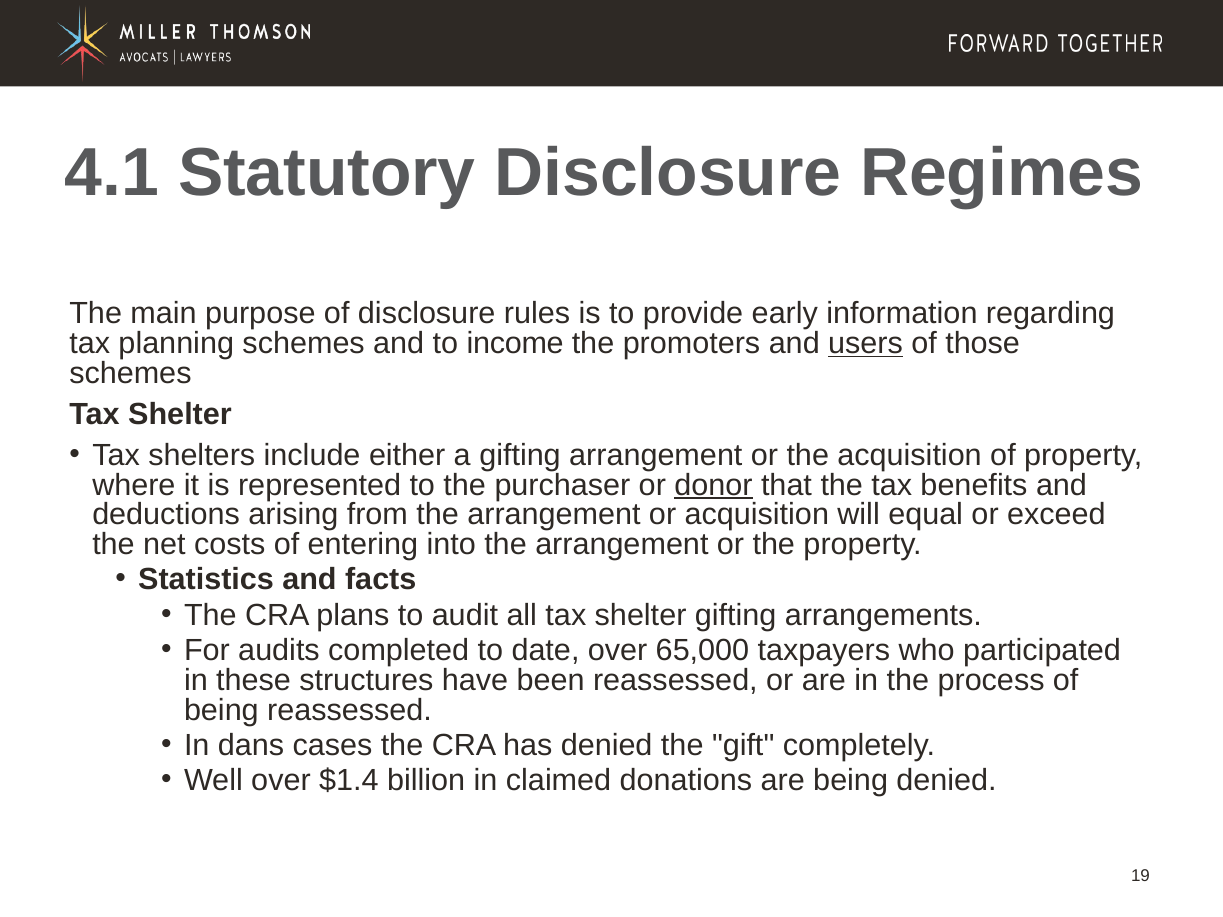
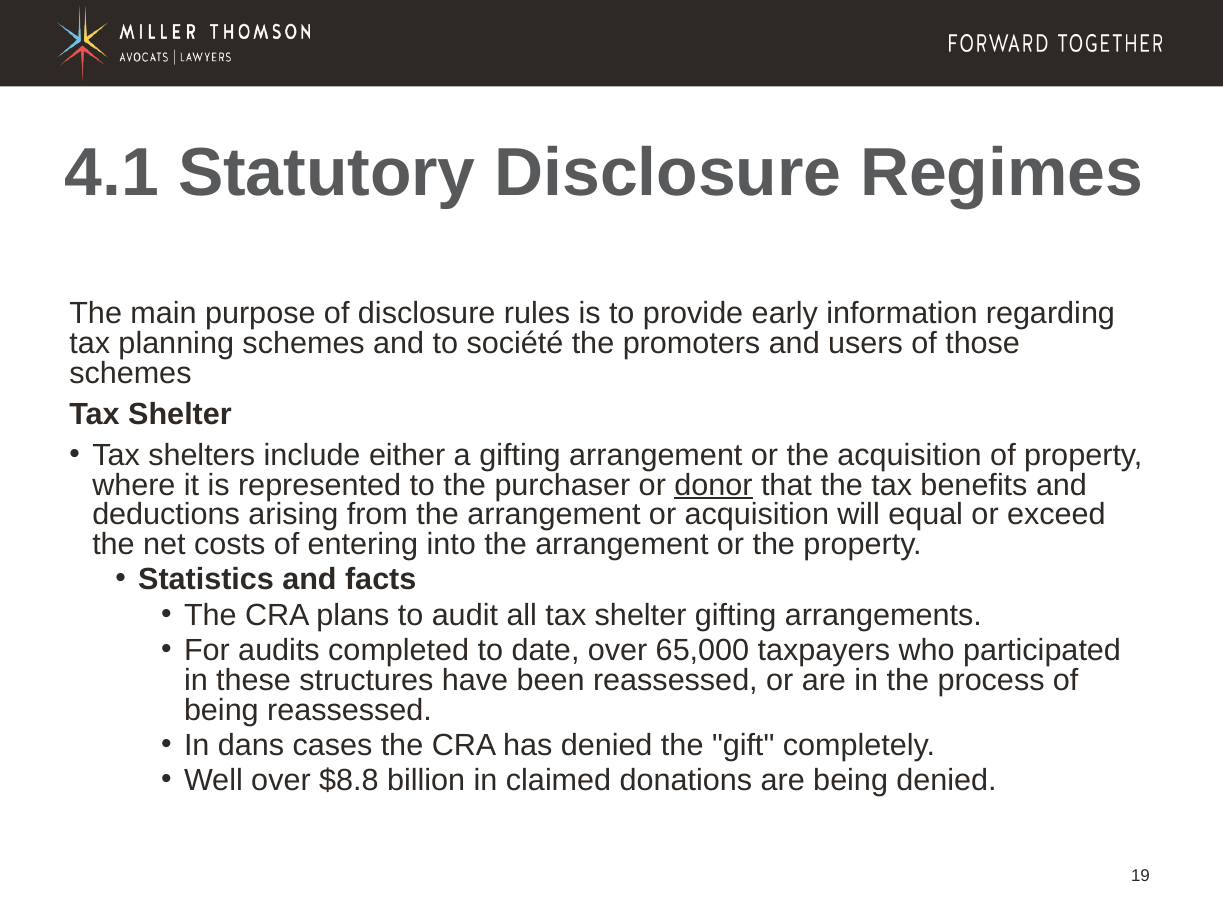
income: income -> société
users underline: present -> none
$1.4: $1.4 -> $8.8
